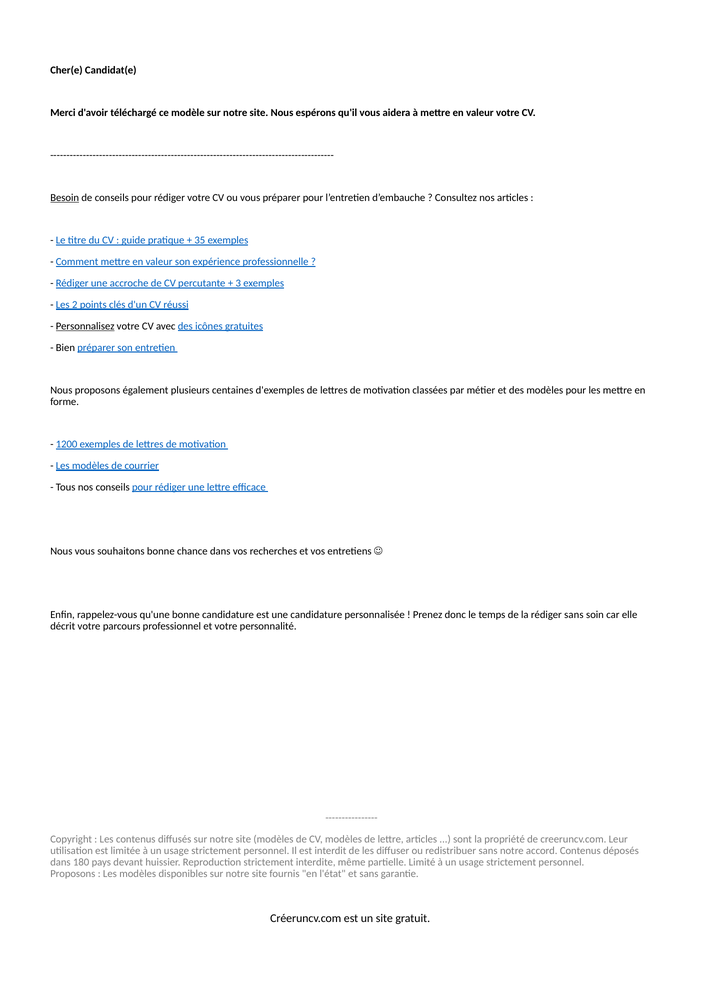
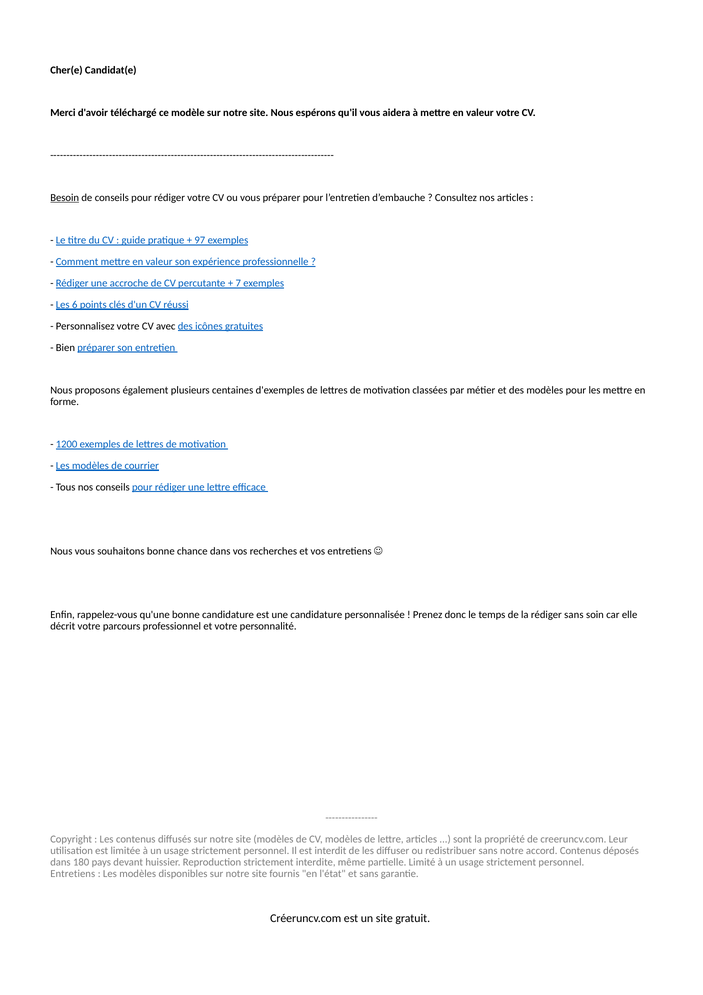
35: 35 -> 97
3: 3 -> 7
2: 2 -> 6
Personnalisez underline: present -> none
Proposons at (73, 873): Proposons -> Entretiens
